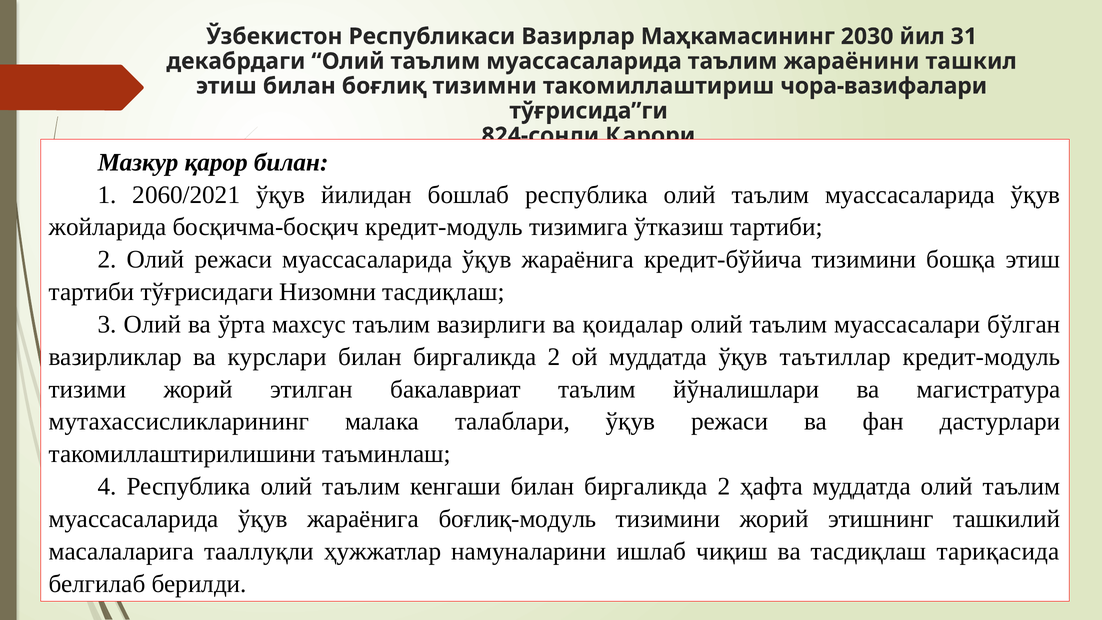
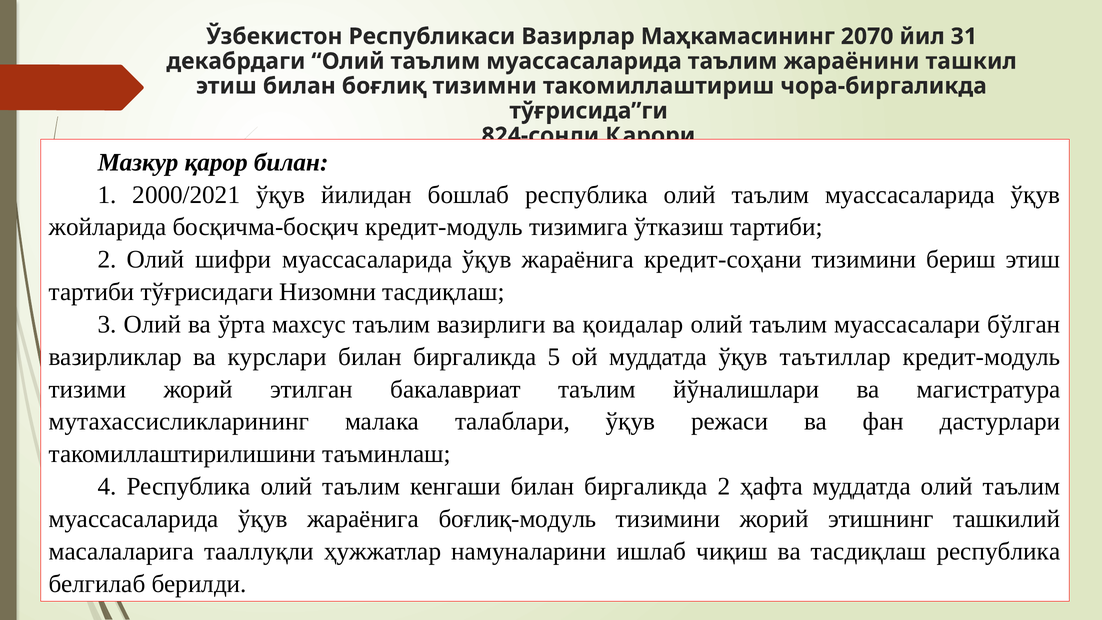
2030: 2030 -> 2070
чора-вазифалари: чора-вазифалари -> чора-биргаликда
2060/2021: 2060/2021 -> 2000/2021
Олий режаси: режаси -> шифри
кредит-бўйича: кредит-бўйича -> кредит-соҳани
бошқа: бошқа -> бериш
2 at (554, 357): 2 -> 5
тасдиқлаш тариқасида: тариқасида -> республика
